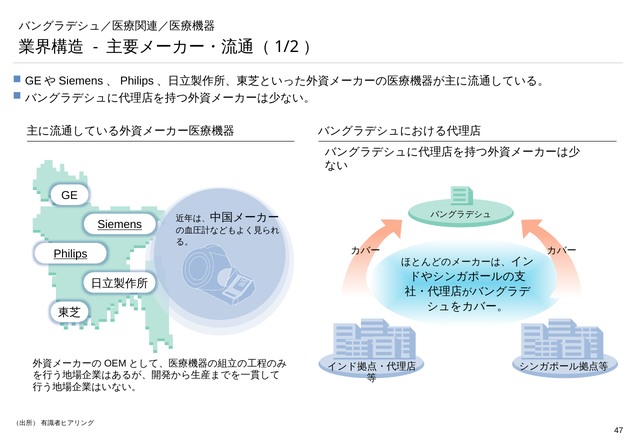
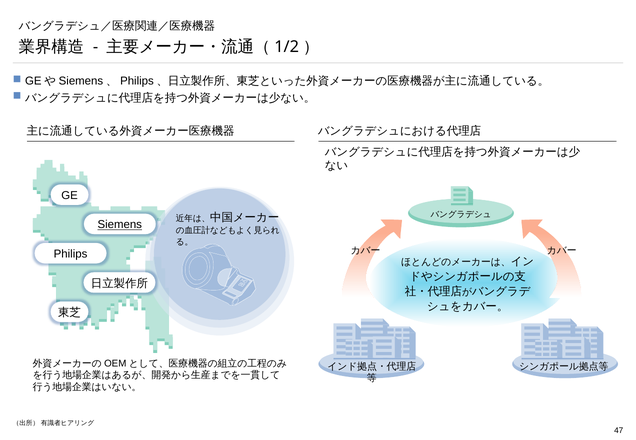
Philips underline: present -> none
